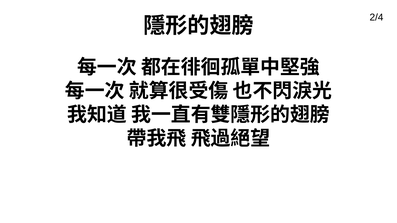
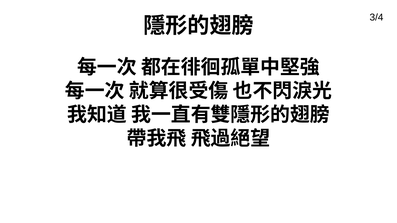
2/4: 2/4 -> 3/4
